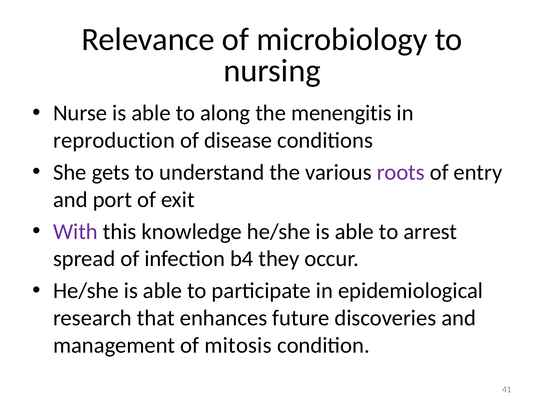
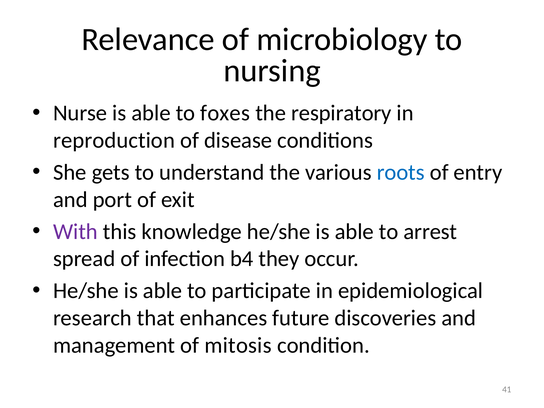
along: along -> foxes
menengitis: menengitis -> respiratory
roots colour: purple -> blue
